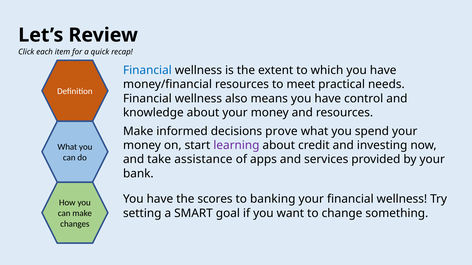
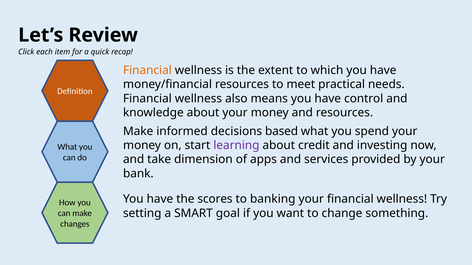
Financial at (147, 70) colour: blue -> orange
prove: prove -> based
assistance: assistance -> dimension
